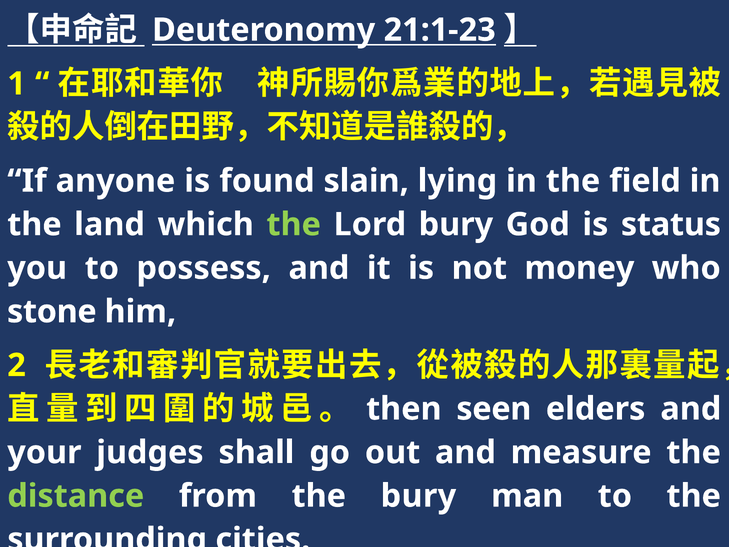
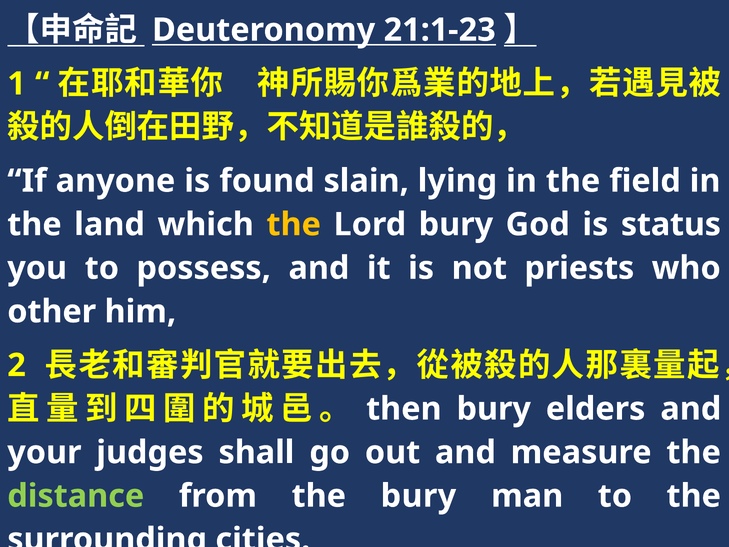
the at (294, 224) colour: light green -> yellow
money: money -> priests
stone: stone -> other
seen at (494, 409): seen -> bury
